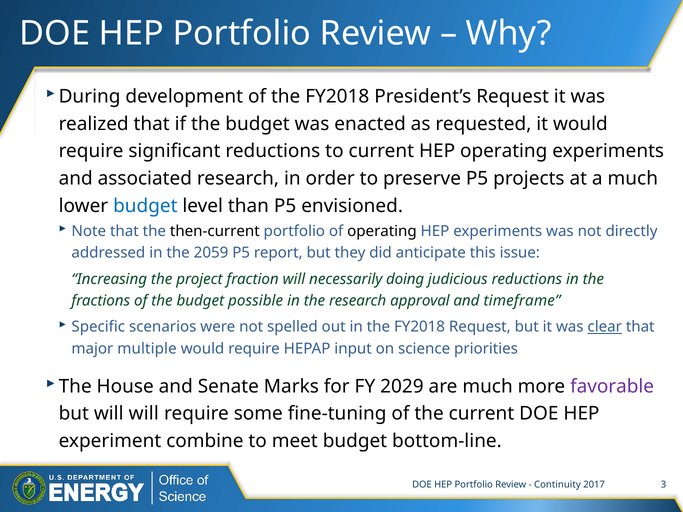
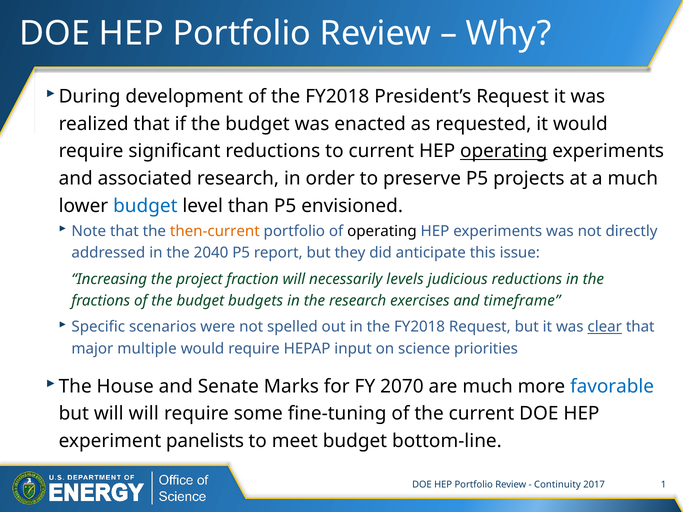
operating at (504, 151) underline: none -> present
then-current colour: black -> orange
2059: 2059 -> 2040
doing: doing -> levels
possible: possible -> budgets
approval: approval -> exercises
2029: 2029 -> 2070
favorable colour: purple -> blue
combine: combine -> panelists
3: 3 -> 1
